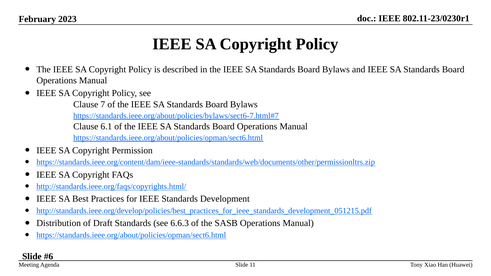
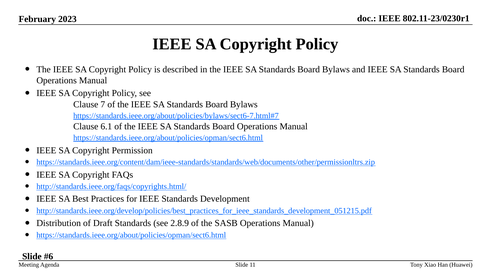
6.6.3: 6.6.3 -> 2.8.9
